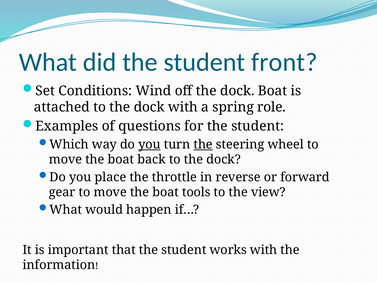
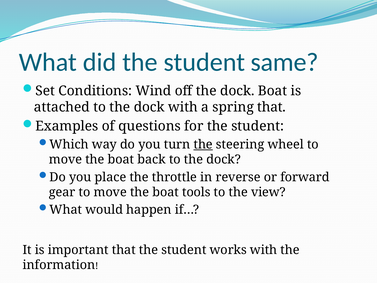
front: front -> same
spring role: role -> that
you at (149, 144) underline: present -> none
